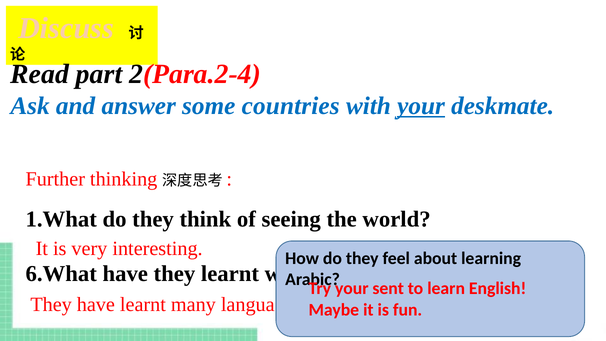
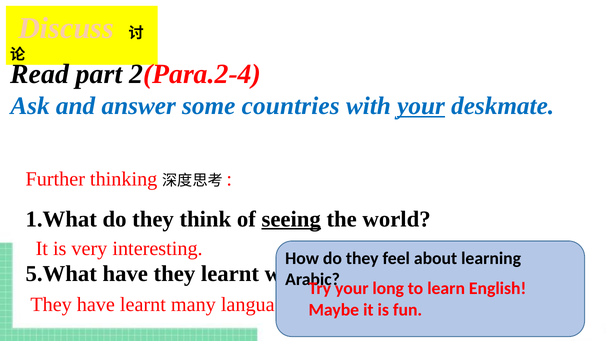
seeing underline: none -> present
6.What: 6.What -> 5.What
sent: sent -> long
